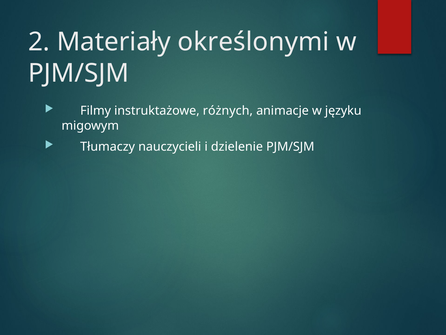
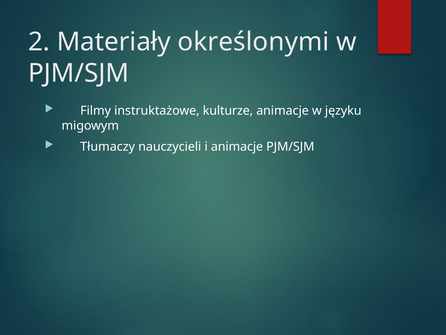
różnych: różnych -> kulturze
i dzielenie: dzielenie -> animacje
